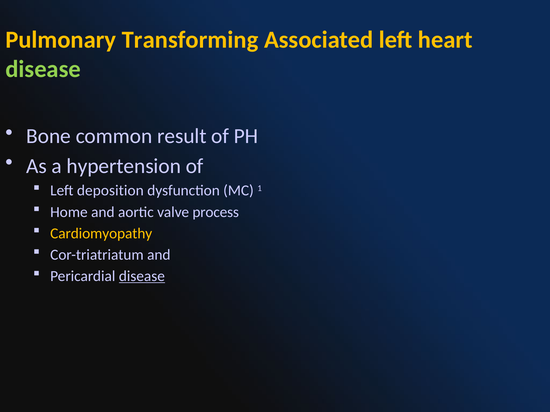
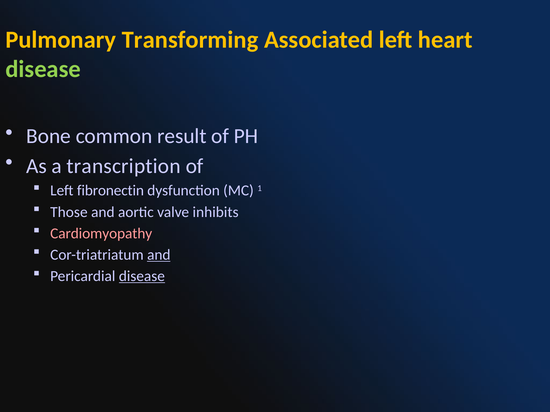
hypertension: hypertension -> transcription
deposition: deposition -> fibronectin
Home: Home -> Those
process: process -> inhibits
Cardiomyopathy colour: yellow -> pink
and at (159, 255) underline: none -> present
